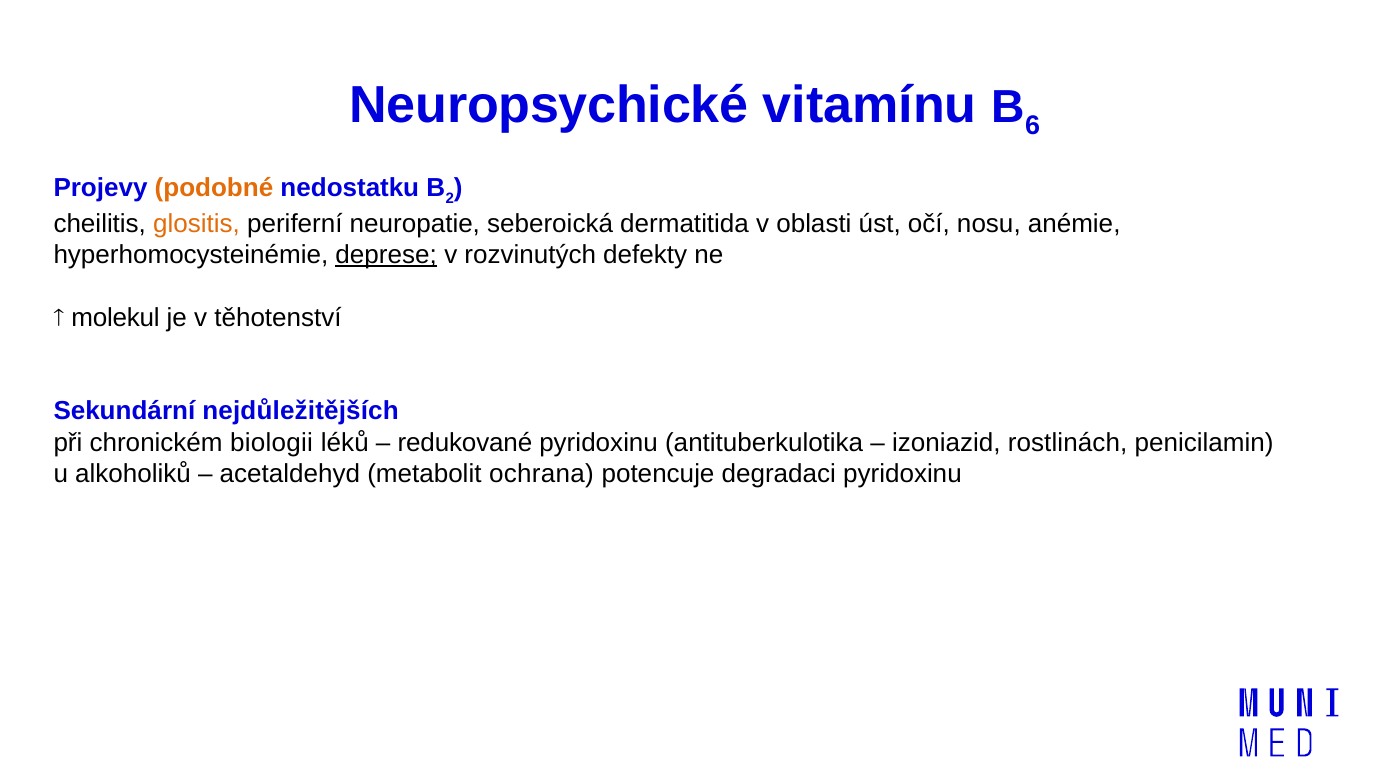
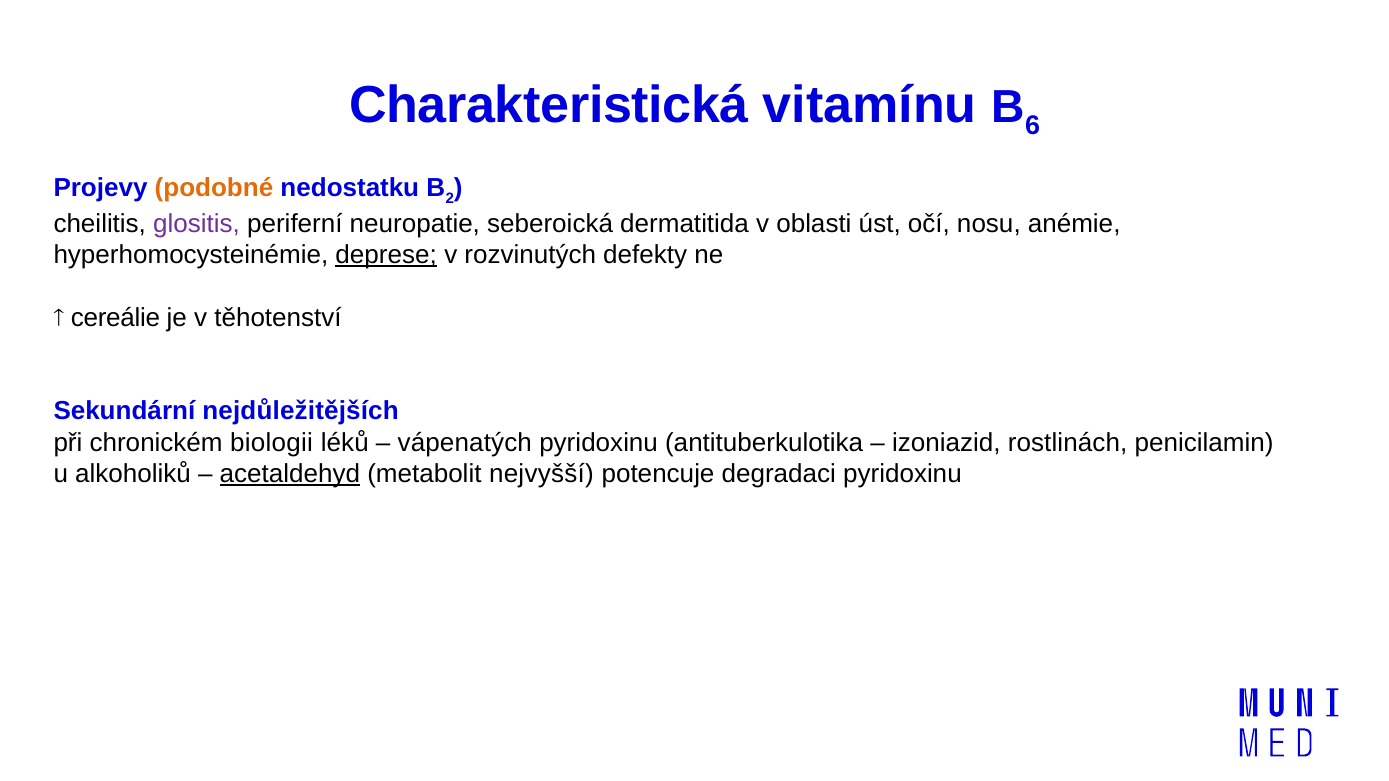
Neuropsychické: Neuropsychické -> Charakteristická
glositis colour: orange -> purple
molekul: molekul -> cereálie
redukované: redukované -> vápenatých
acetaldehyd underline: none -> present
ochrana: ochrana -> nejvyšší
